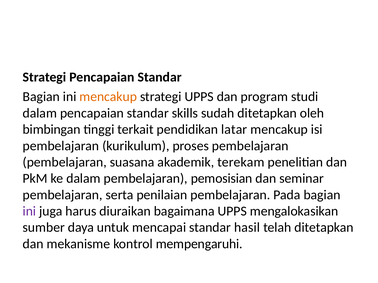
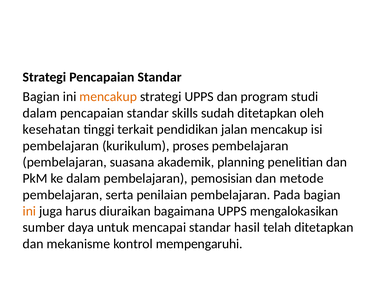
bimbingan: bimbingan -> kesehatan
latar: latar -> jalan
terekam: terekam -> planning
seminar: seminar -> metode
ini at (29, 212) colour: purple -> orange
